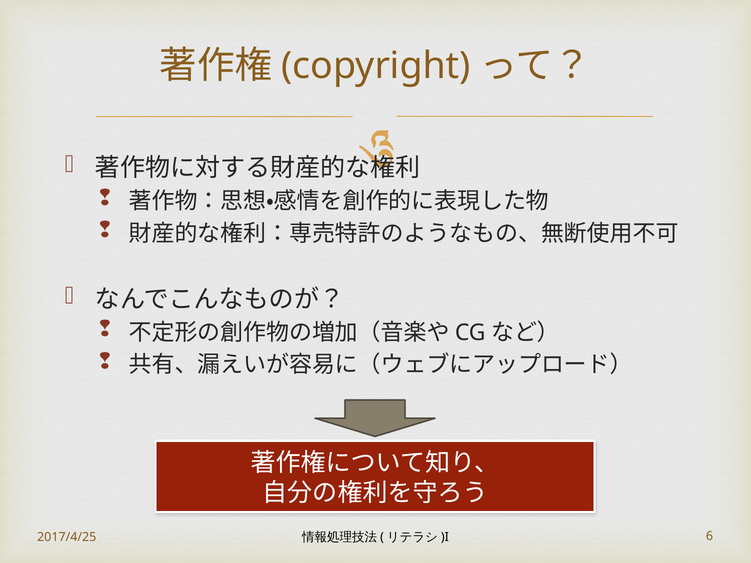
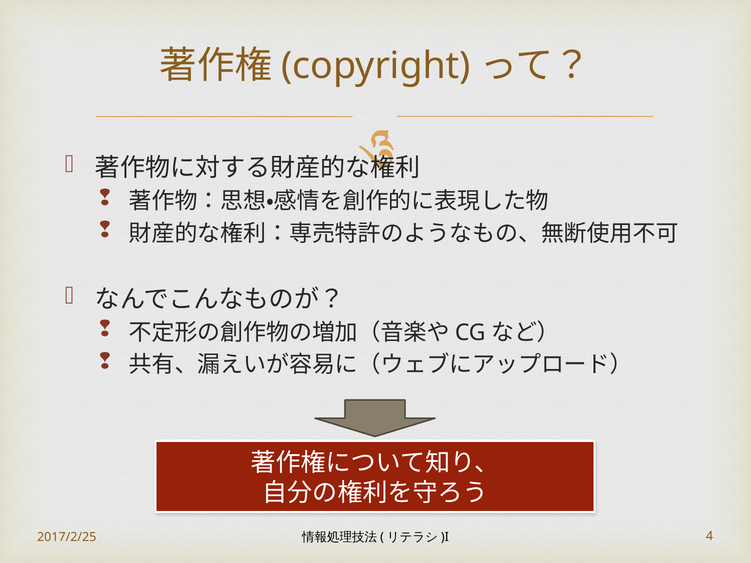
2017/4/25: 2017/4/25 -> 2017/2/25
6: 6 -> 4
